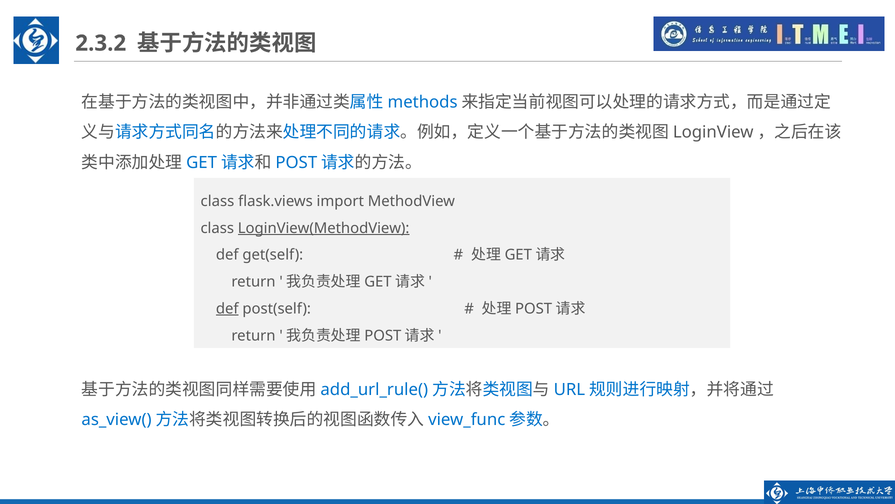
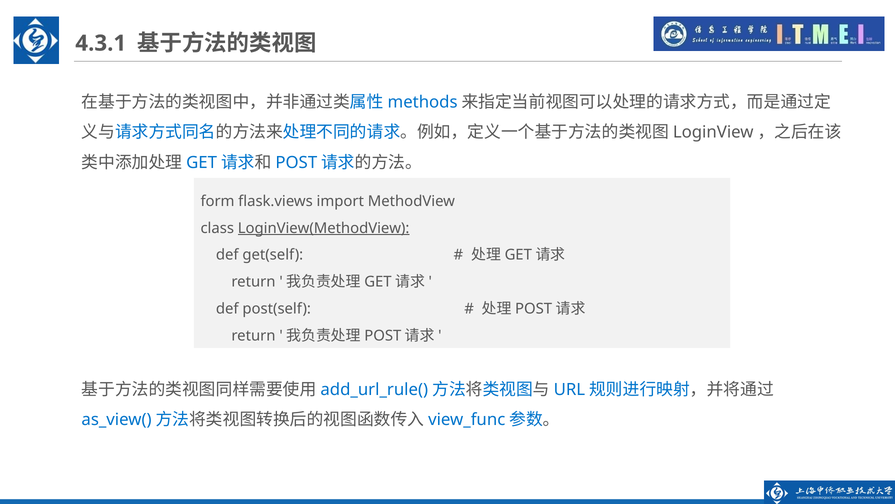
2.3.2: 2.3.2 -> 4.3.1
class at (217, 201): class -> form
def at (227, 308) underline: present -> none
